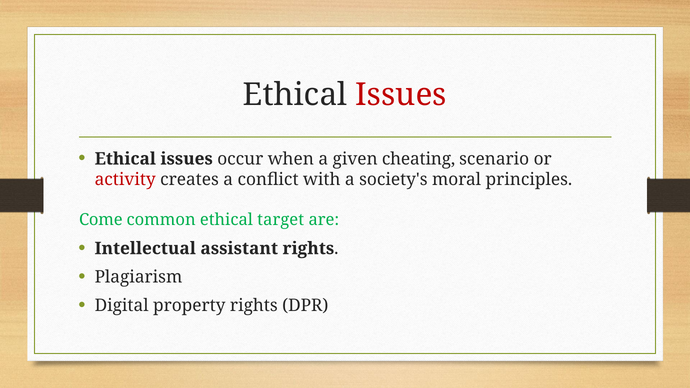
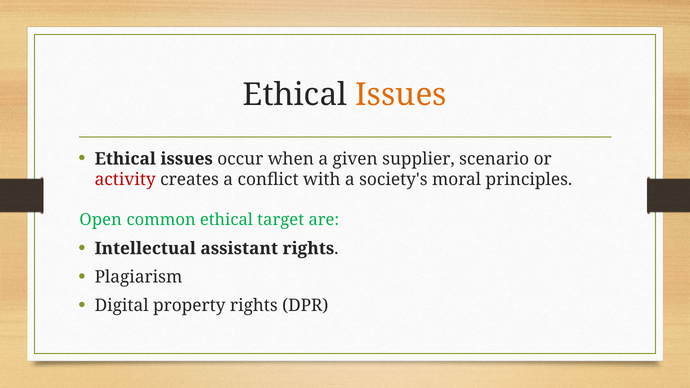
Issues at (401, 95) colour: red -> orange
cheating: cheating -> supplier
Come: Come -> Open
